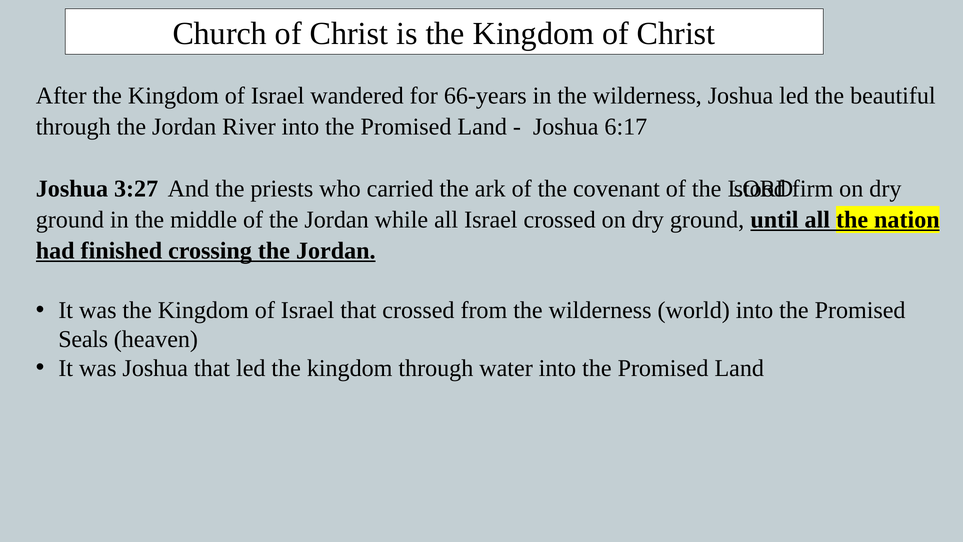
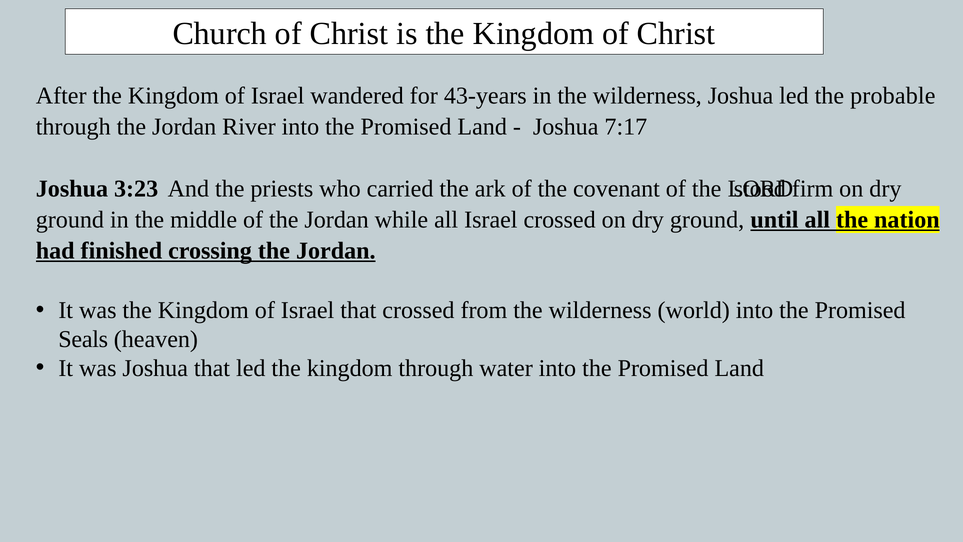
66-years: 66-years -> 43-years
beautiful: beautiful -> probable
6:17: 6:17 -> 7:17
3:27: 3:27 -> 3:23
